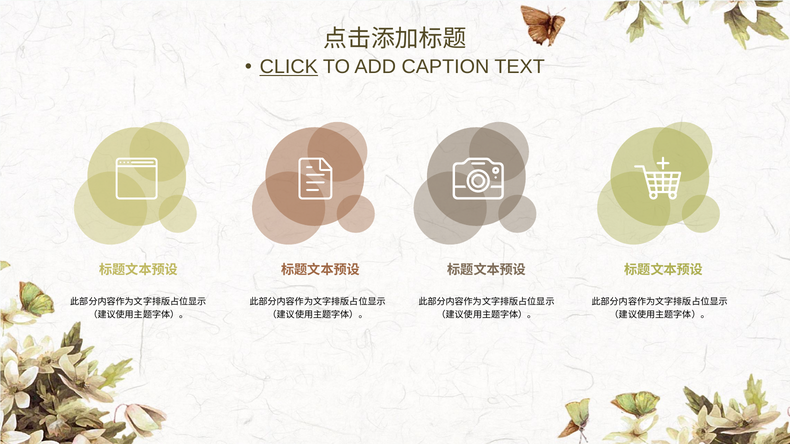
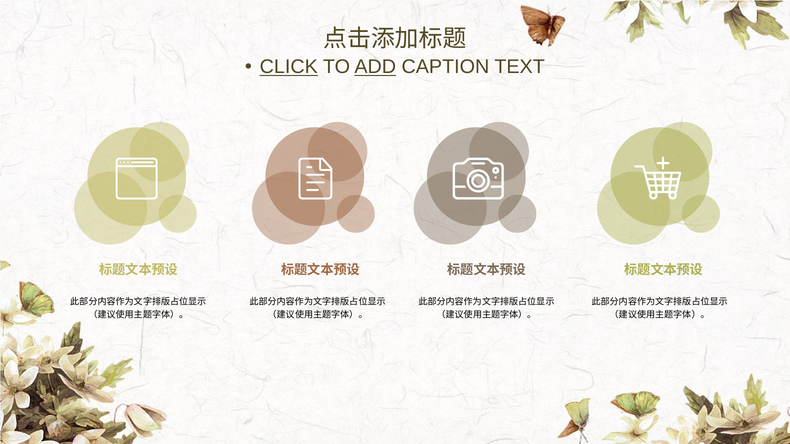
ADD underline: none -> present
